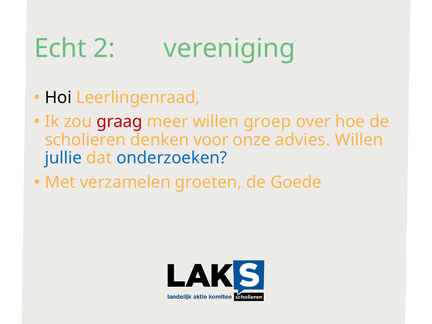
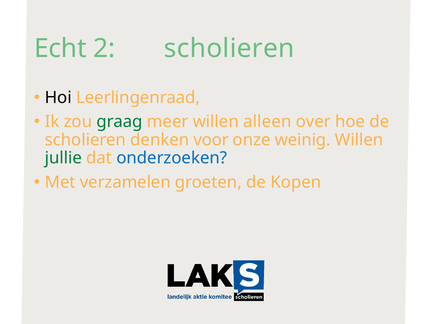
2 vereniging: vereniging -> scholieren
graag colour: red -> green
groep: groep -> alleen
advies: advies -> weinig
jullie colour: blue -> green
Goede: Goede -> Kopen
